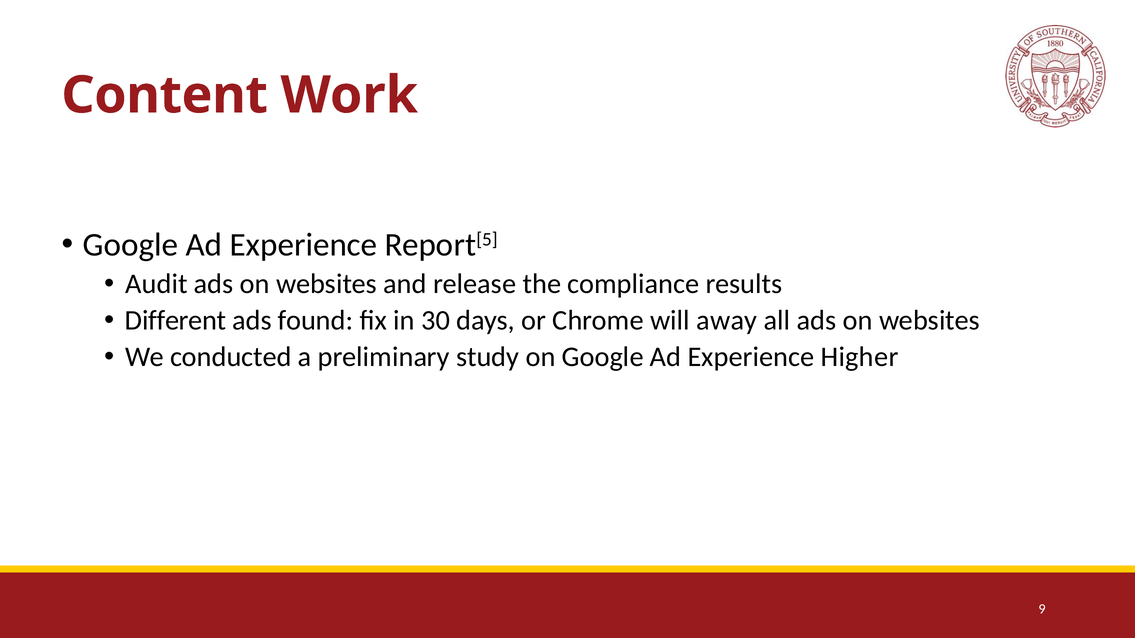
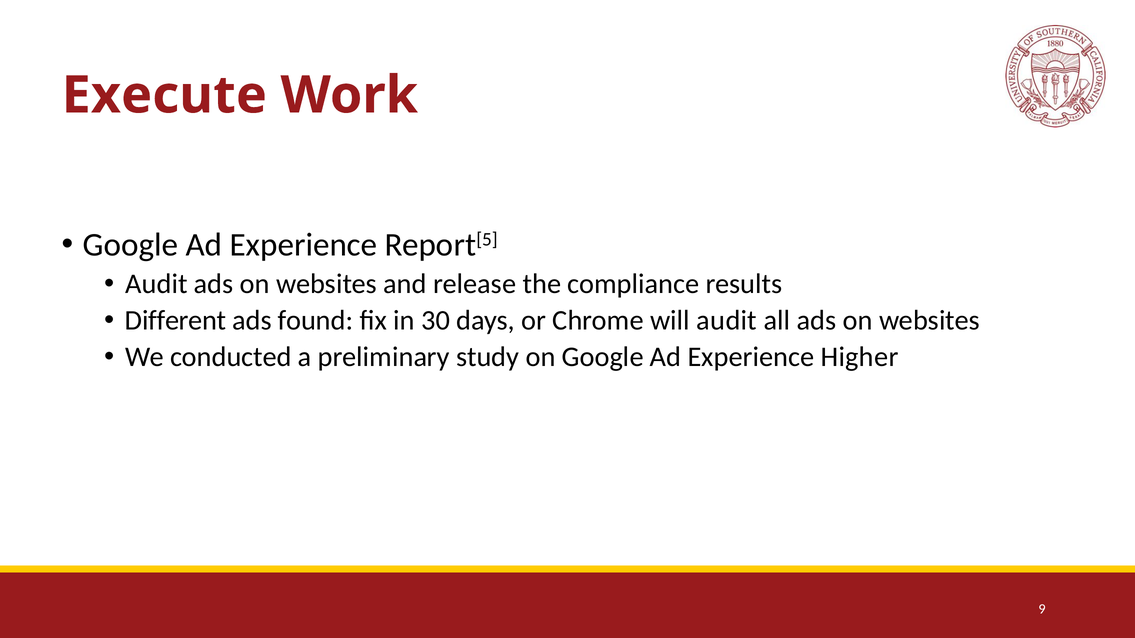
Content: Content -> Execute
will away: away -> audit
